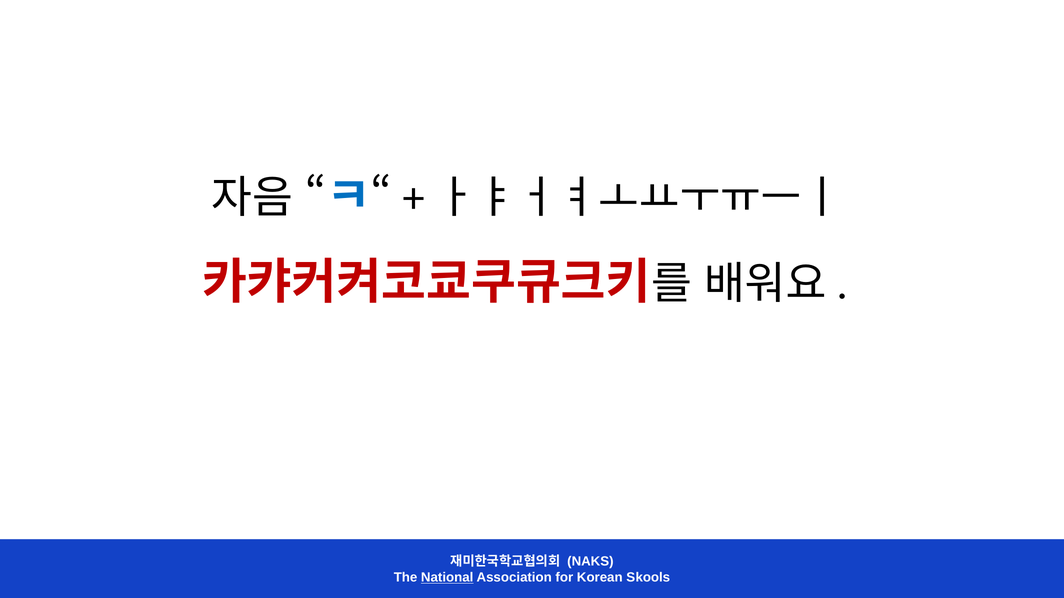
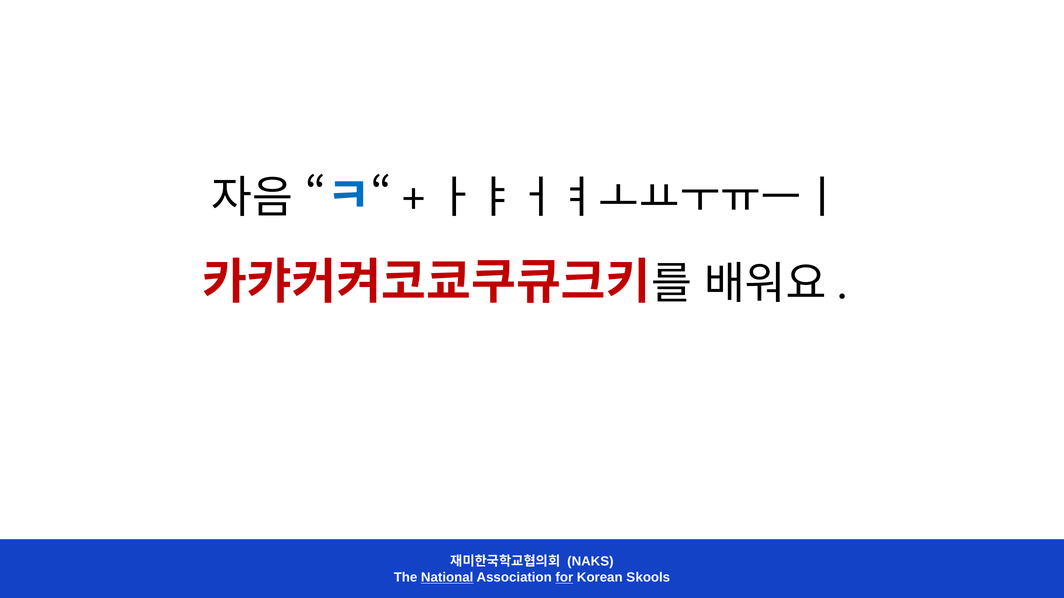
for underline: none -> present
